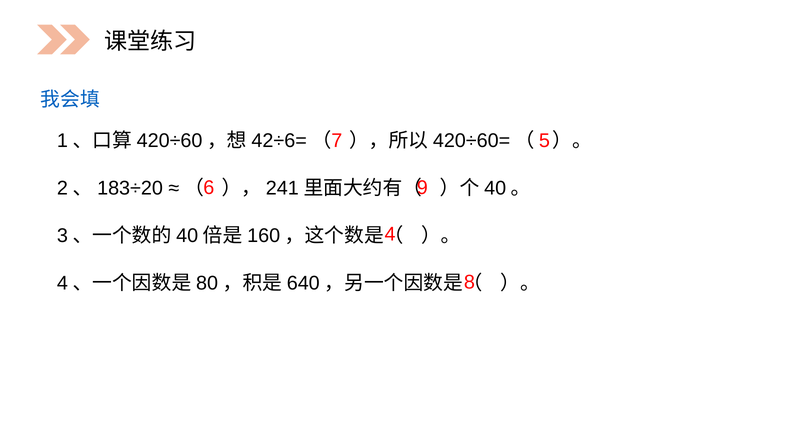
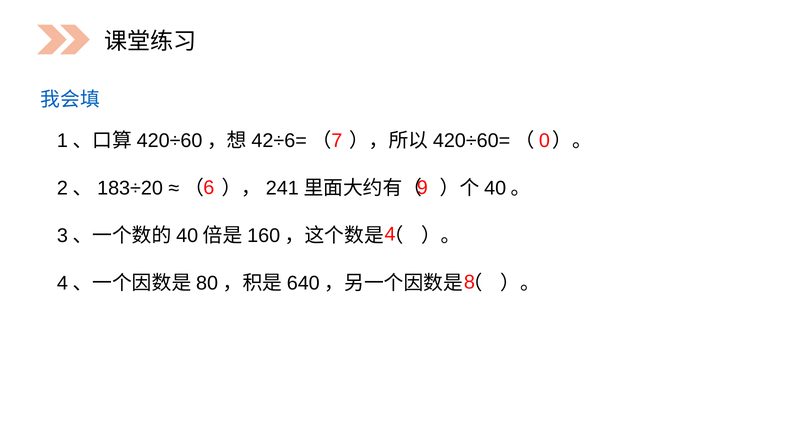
5: 5 -> 0
